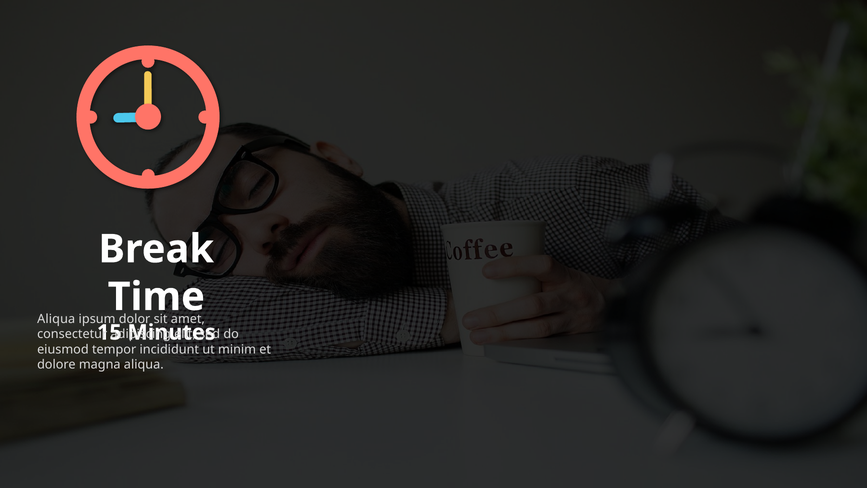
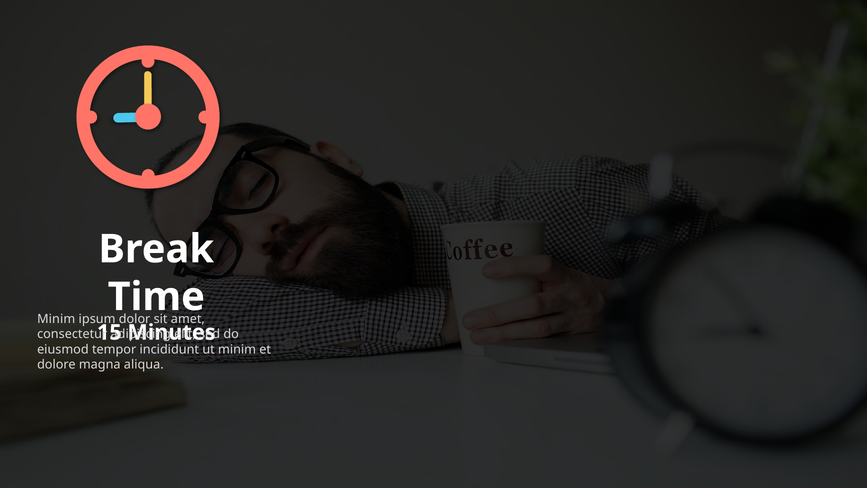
Aliqua at (56, 319): Aliqua -> Minim
